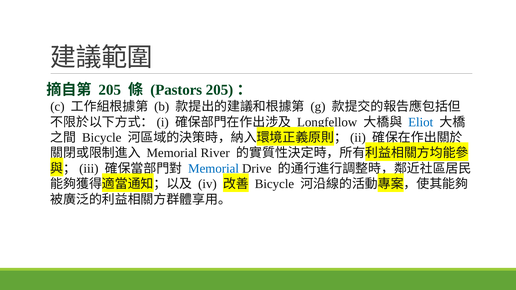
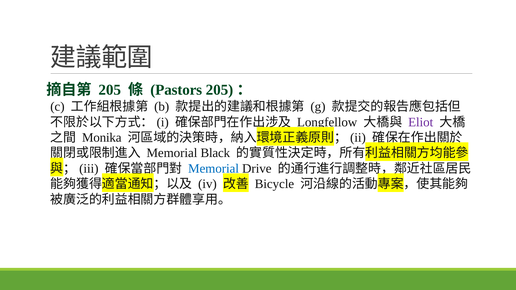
Eliot colour: blue -> purple
Bicycle at (102, 138): Bicycle -> Monika
River: River -> Black
